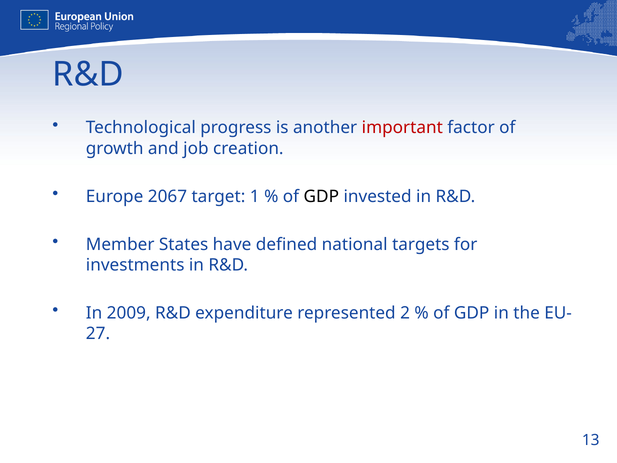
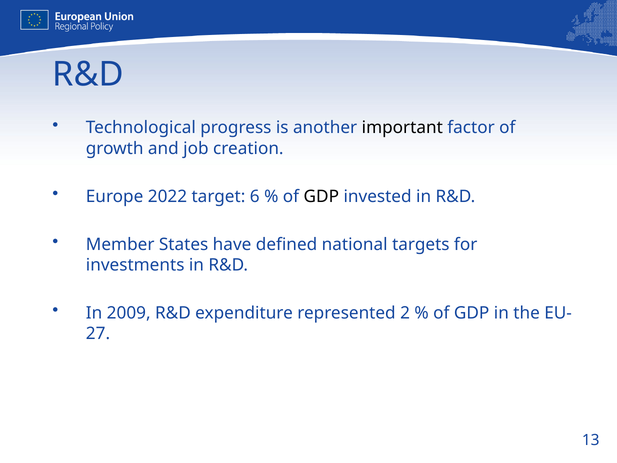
important colour: red -> black
2067: 2067 -> 2022
1: 1 -> 6
